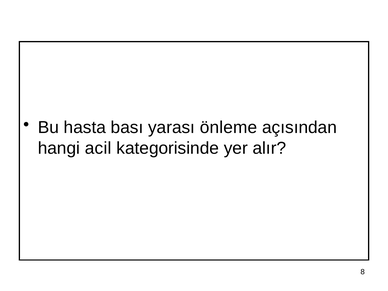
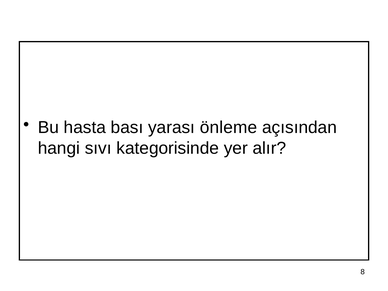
acil: acil -> sıvı
